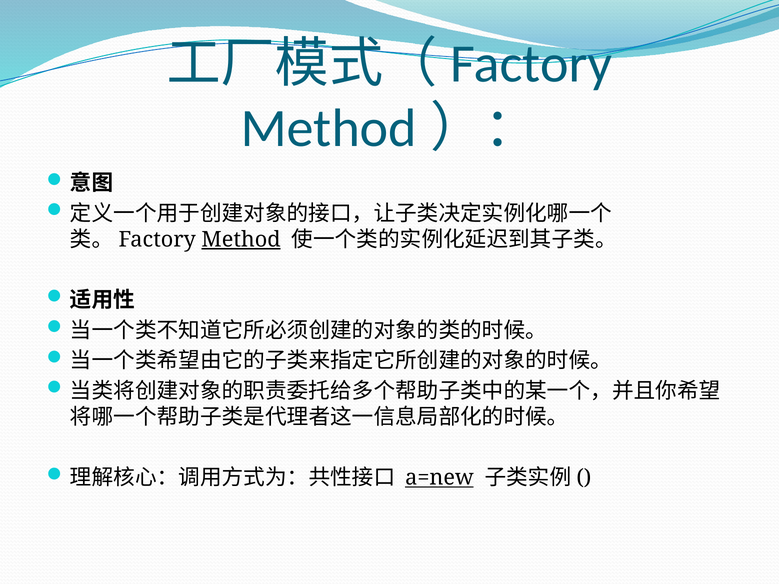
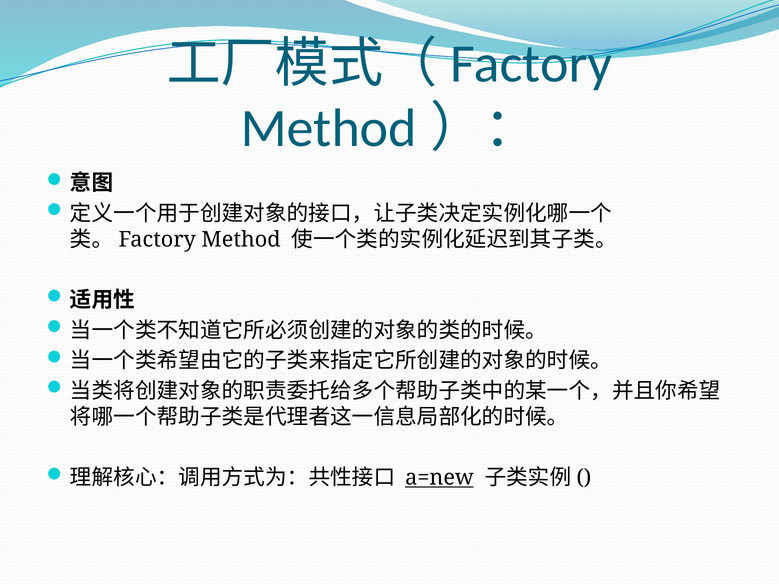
Method underline: present -> none
